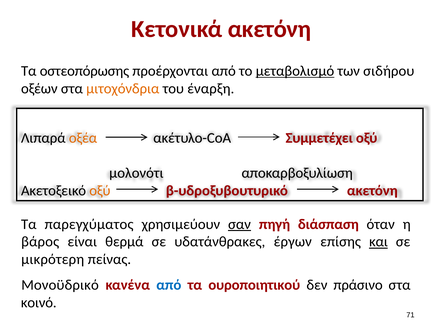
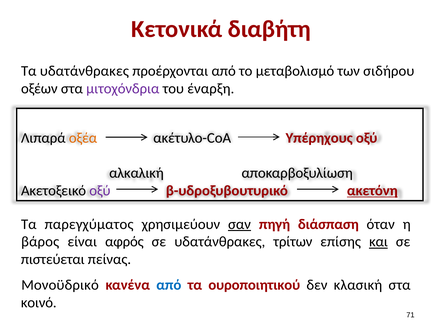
Κετονικά ακετόνη: ακετόνη -> διαβήτη
Τα οστεοπόρωσης: οστεοπόρωσης -> υδατάνθρακες
μεταβολισμό underline: present -> none
μιτοχόνδρια colour: orange -> purple
Συμμετέχει: Συμμετέχει -> Υπέρηχους
μολονότι: μολονότι -> αλκαλική
οξύ at (100, 191) colour: orange -> purple
ακετόνη at (372, 191) underline: none -> present
θερμά: θερμά -> αφρός
έργων: έργων -> τρίτων
μικρότερη: μικρότερη -> πιστεύεται
πράσινο: πράσινο -> κλασική
